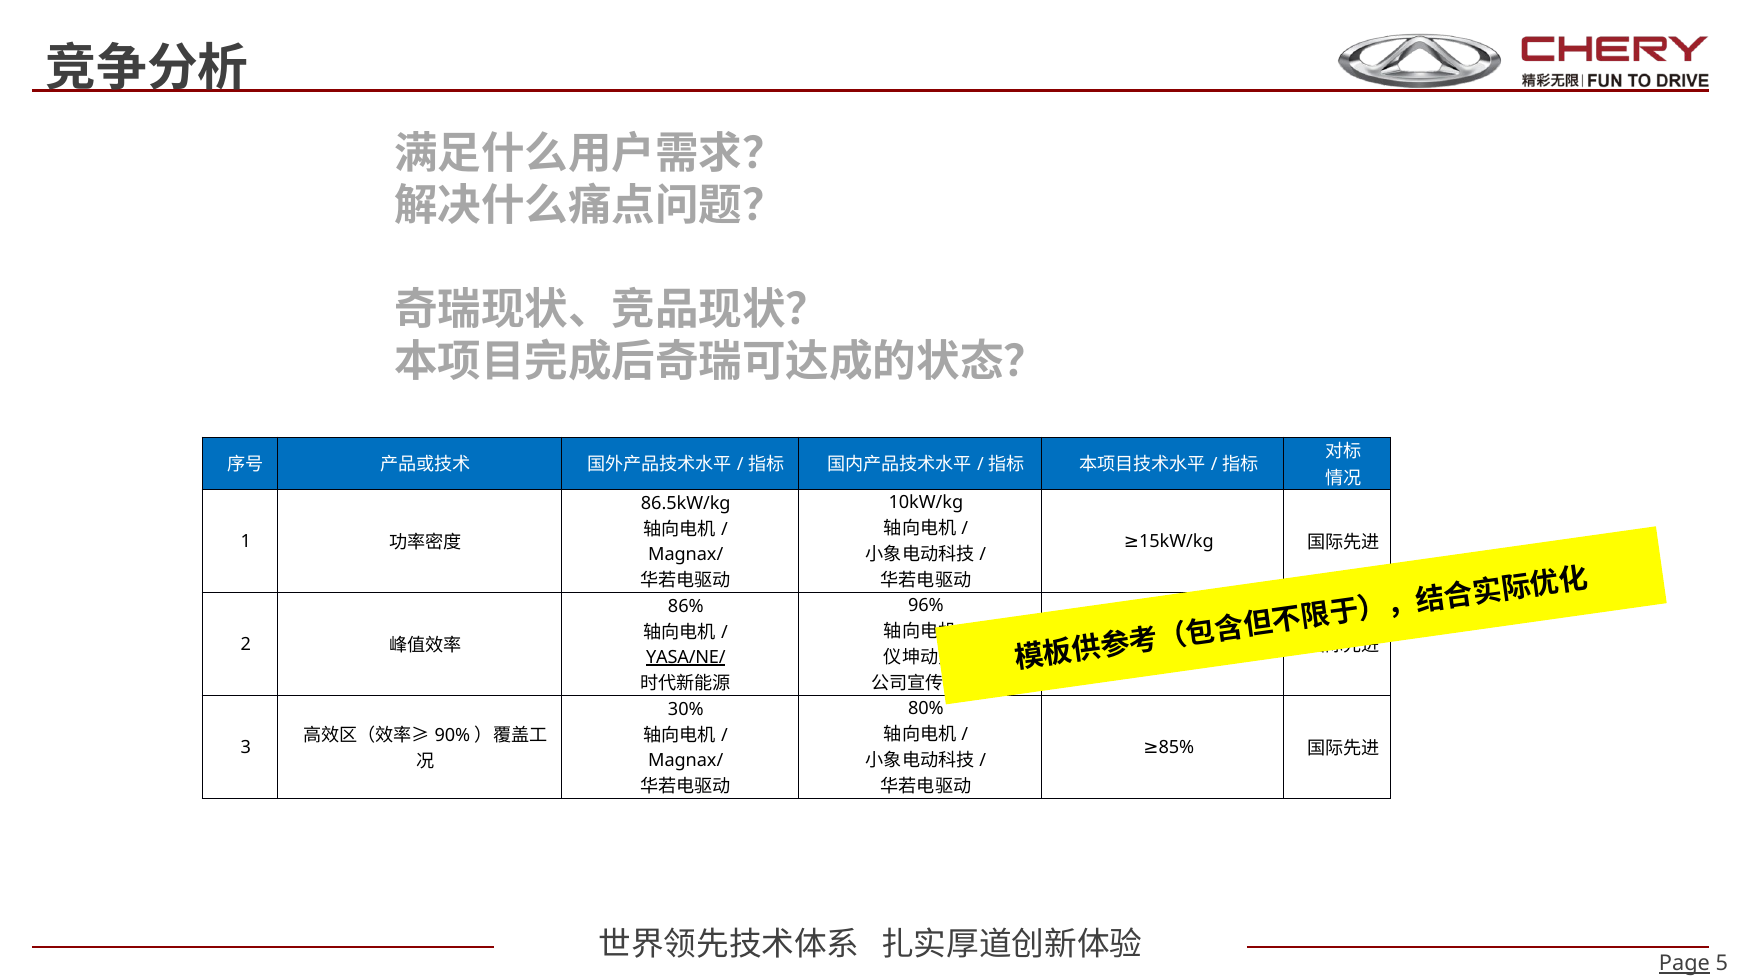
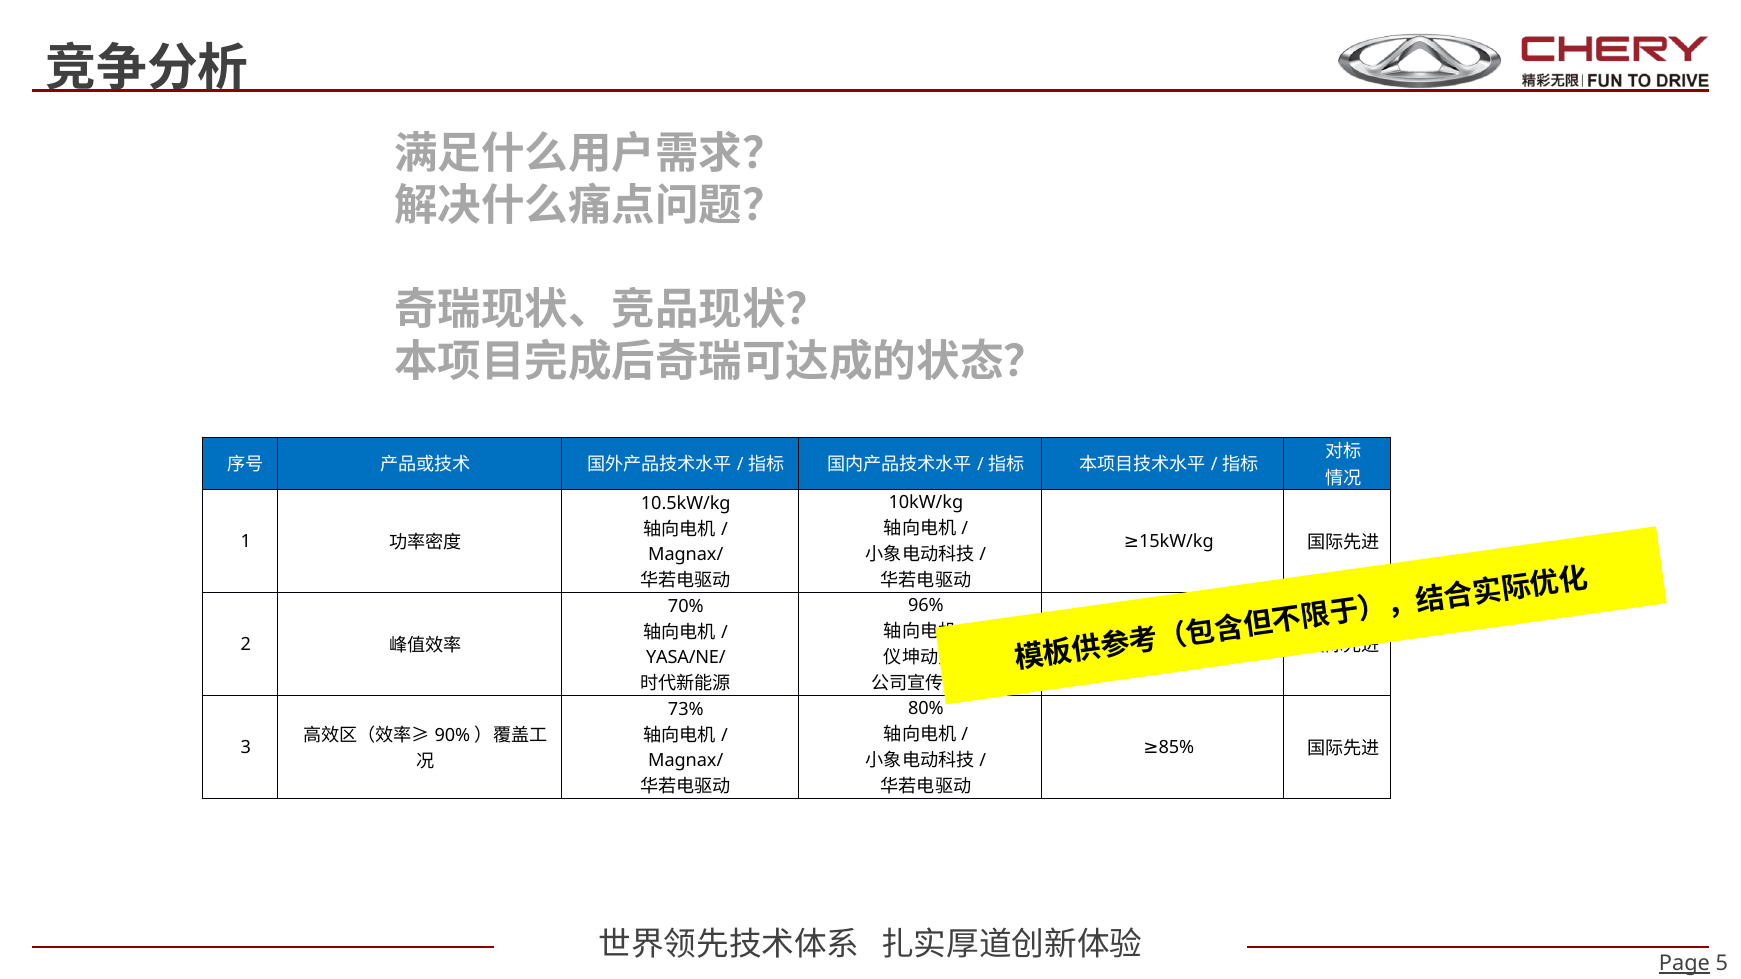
86.5kW/kg: 86.5kW/kg -> 10.5kW/kg
86%: 86% -> 70%
YASA/NE/ underline: present -> none
30%: 30% -> 73%
